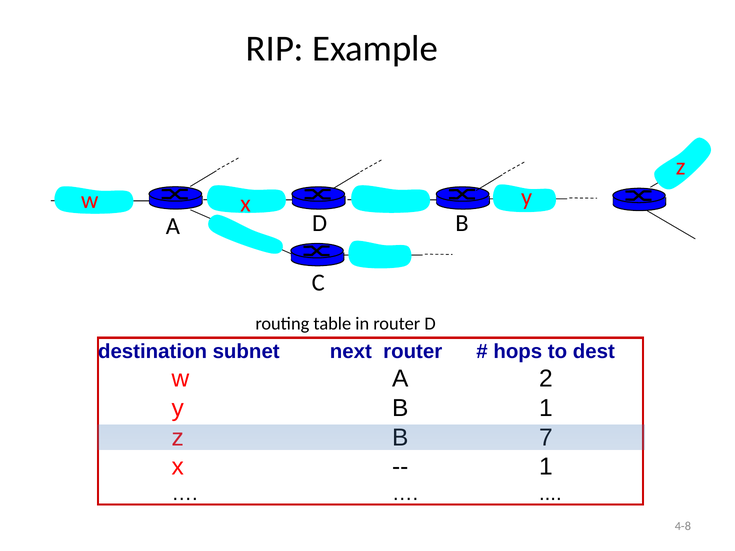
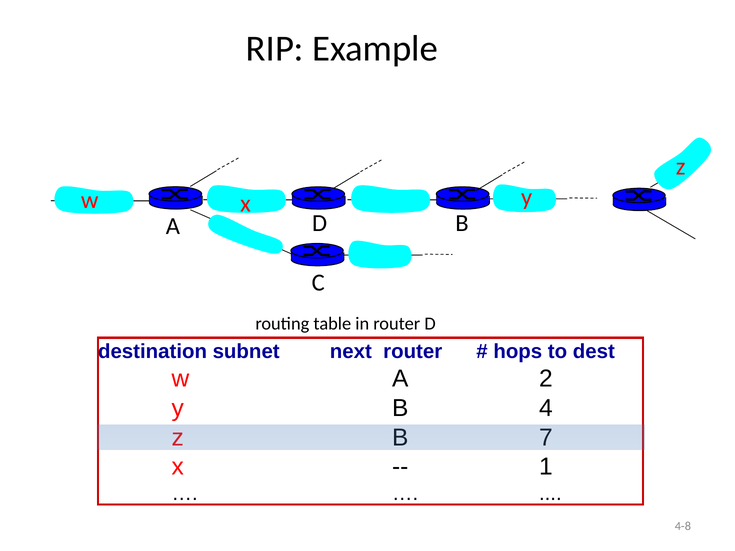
B 1: 1 -> 4
